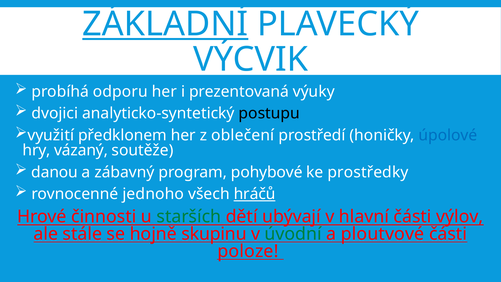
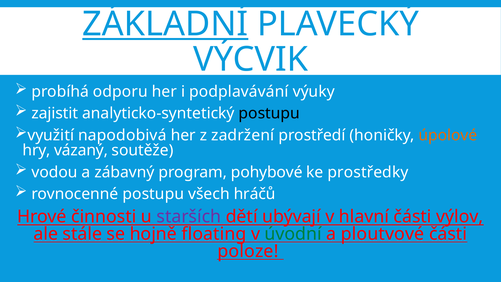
prezentovaná: prezentovaná -> podplavávání
dvojici: dvojici -> zajistit
předklonem: předklonem -> napodobivá
oblečení: oblečení -> zadržení
úpolové colour: blue -> orange
danou: danou -> vodou
rovnocenné jednoho: jednoho -> postupu
hráčů underline: present -> none
starších colour: green -> purple
skupinu: skupinu -> floating
